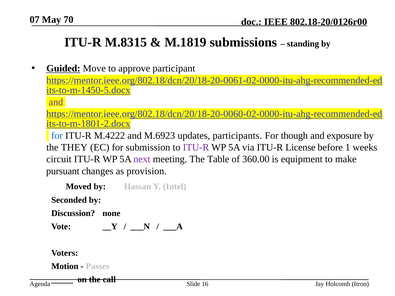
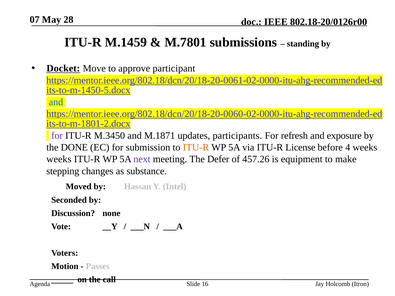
70: 70 -> 28
M.8315: M.8315 -> M.1459
M.1819: M.1819 -> M.7801
Guided: Guided -> Docket
and at (56, 102) colour: purple -> blue
for at (57, 136) colour: blue -> purple
M.4222: M.4222 -> M.3450
M.6923: M.6923 -> M.1871
though: though -> refresh
THEY: THEY -> DONE
ITU-R at (196, 148) colour: purple -> orange
1: 1 -> 4
circuit at (59, 159): circuit -> weeks
Table: Table -> Defer
360.00: 360.00 -> 457.26
pursuant: pursuant -> stepping
provision: provision -> substance
